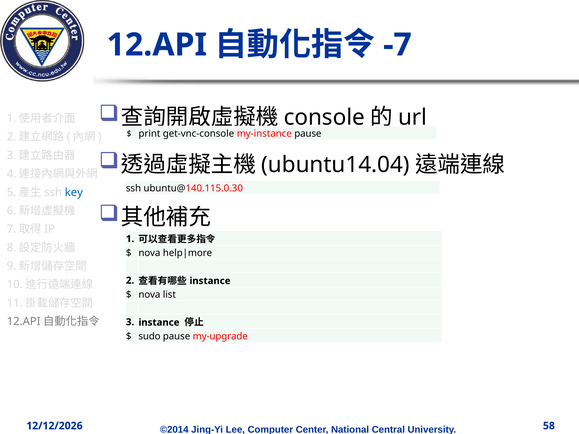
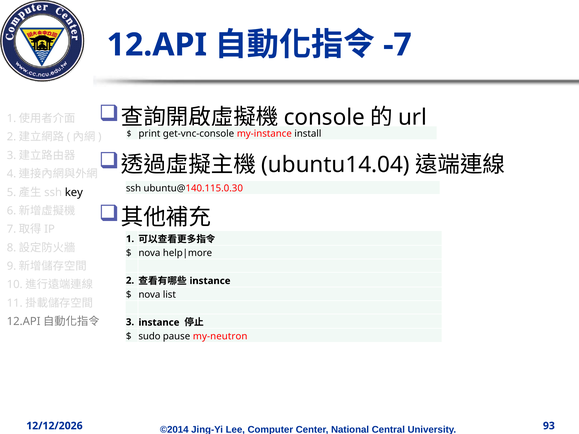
my-instance pause: pause -> install
key colour: blue -> black
my-upgrade: my-upgrade -> my-neutron
58: 58 -> 93
